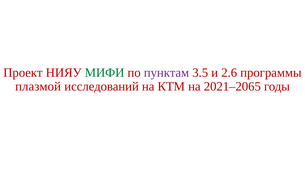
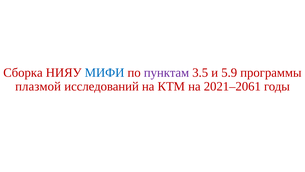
Проект: Проект -> Сборка
МИФИ colour: green -> blue
2.6: 2.6 -> 5.9
2021–2065: 2021–2065 -> 2021–2061
